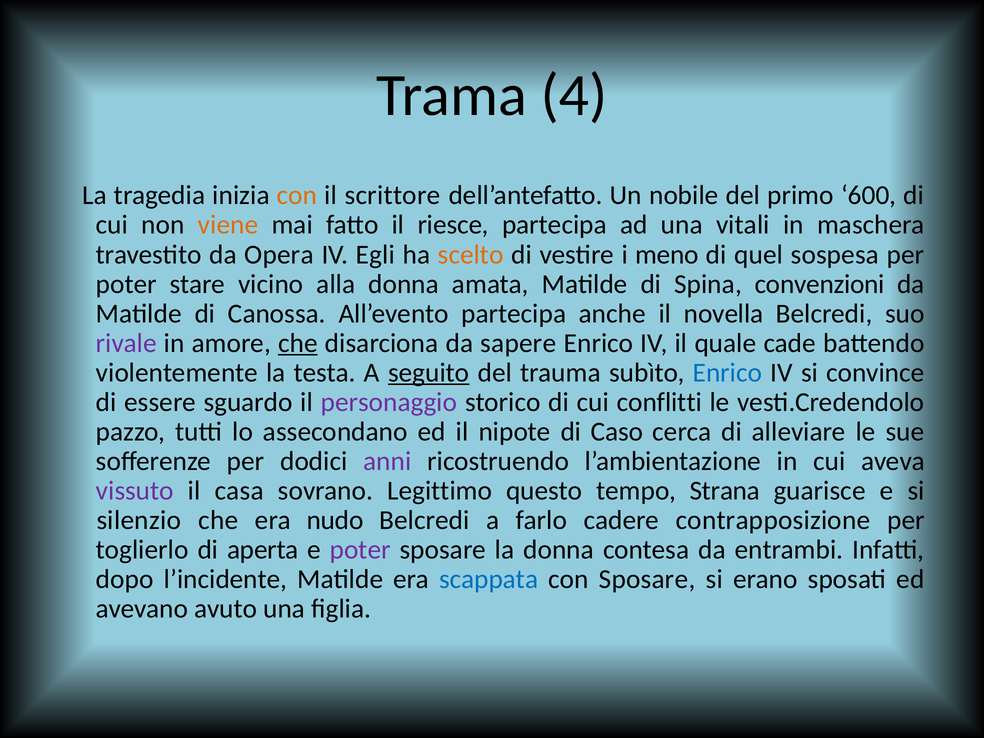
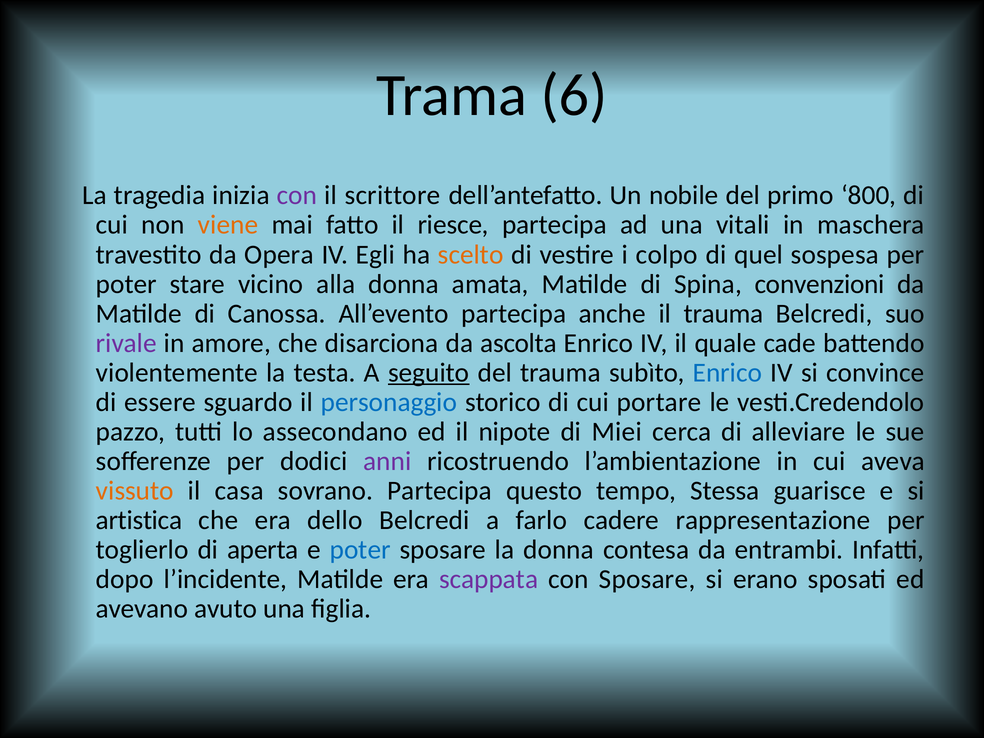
4: 4 -> 6
con at (297, 195) colour: orange -> purple
600: 600 -> 800
meno: meno -> colpo
il novella: novella -> trauma
che at (298, 343) underline: present -> none
sapere: sapere -> ascolta
personaggio colour: purple -> blue
conflitti: conflitti -> portare
Caso: Caso -> Miei
vissuto colour: purple -> orange
sovrano Legittimo: Legittimo -> Partecipa
Strana: Strana -> Stessa
silenzio: silenzio -> artistica
nudo: nudo -> dello
contrapposizione: contrapposizione -> rappresentazione
poter at (360, 550) colour: purple -> blue
scappata colour: blue -> purple
